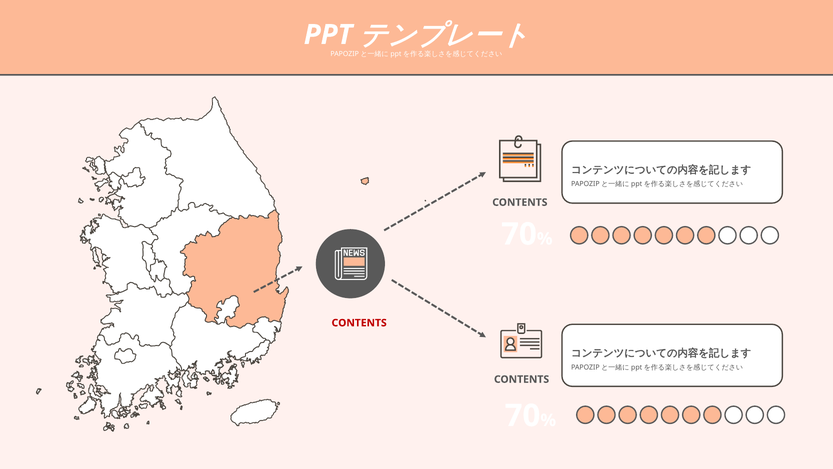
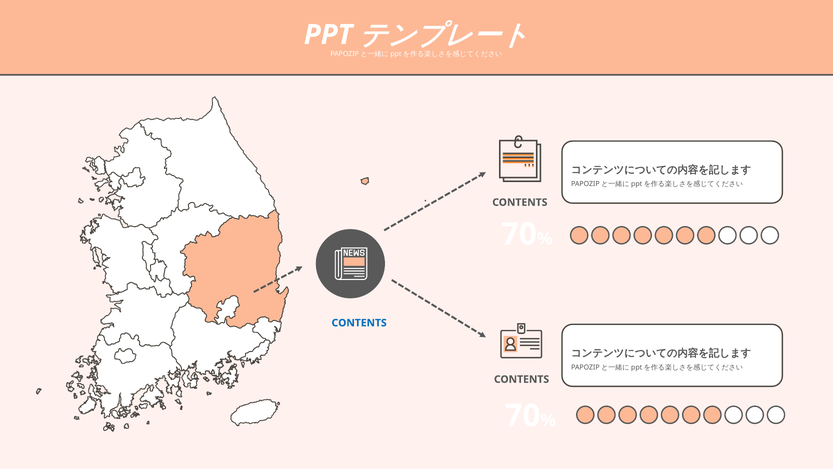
CONTENTS at (359, 323) colour: red -> blue
